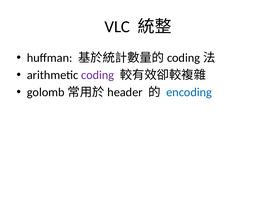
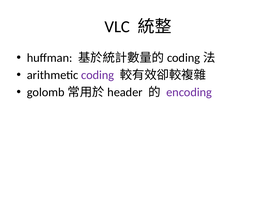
encoding colour: blue -> purple
